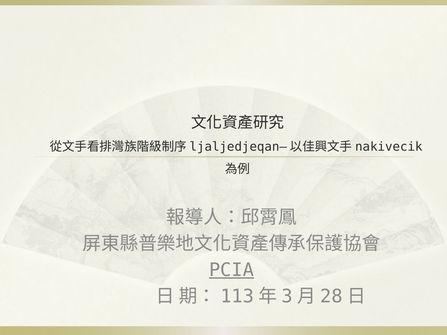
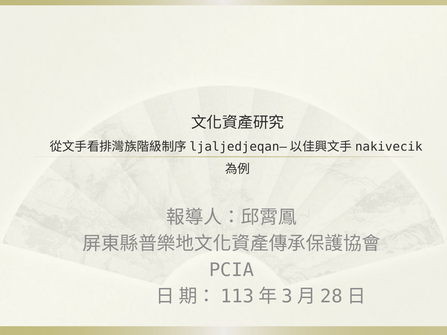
PCIA underline: present -> none
